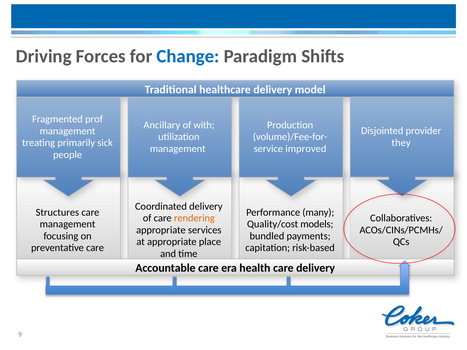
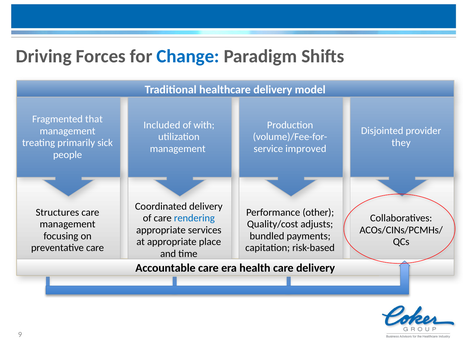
prof: prof -> that
Ancillary: Ancillary -> Included
many: many -> other
rendering colour: orange -> blue
models: models -> adjusts
